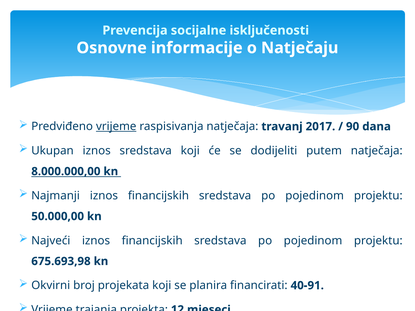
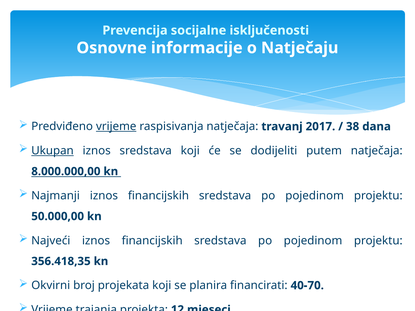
90: 90 -> 38
Ukupan underline: none -> present
675.693,98: 675.693,98 -> 356.418,35
40-91: 40-91 -> 40-70
